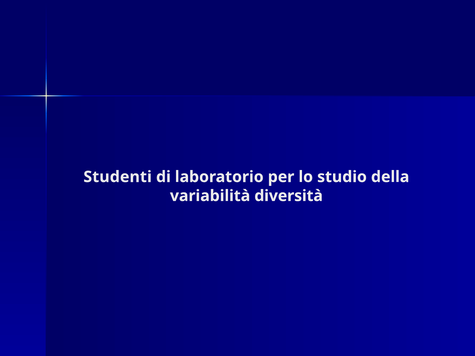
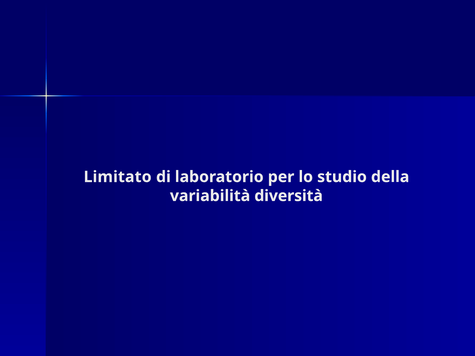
Studenti: Studenti -> Limitato
